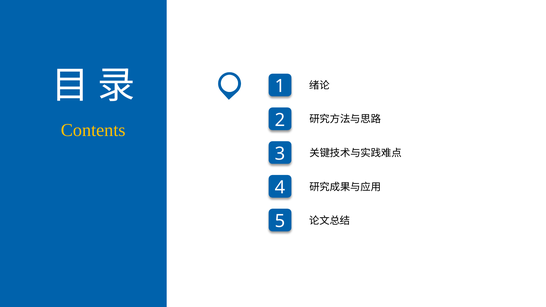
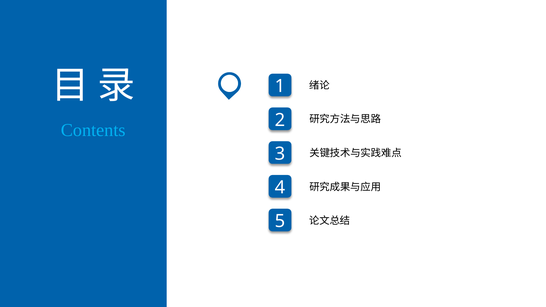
Contents colour: yellow -> light blue
